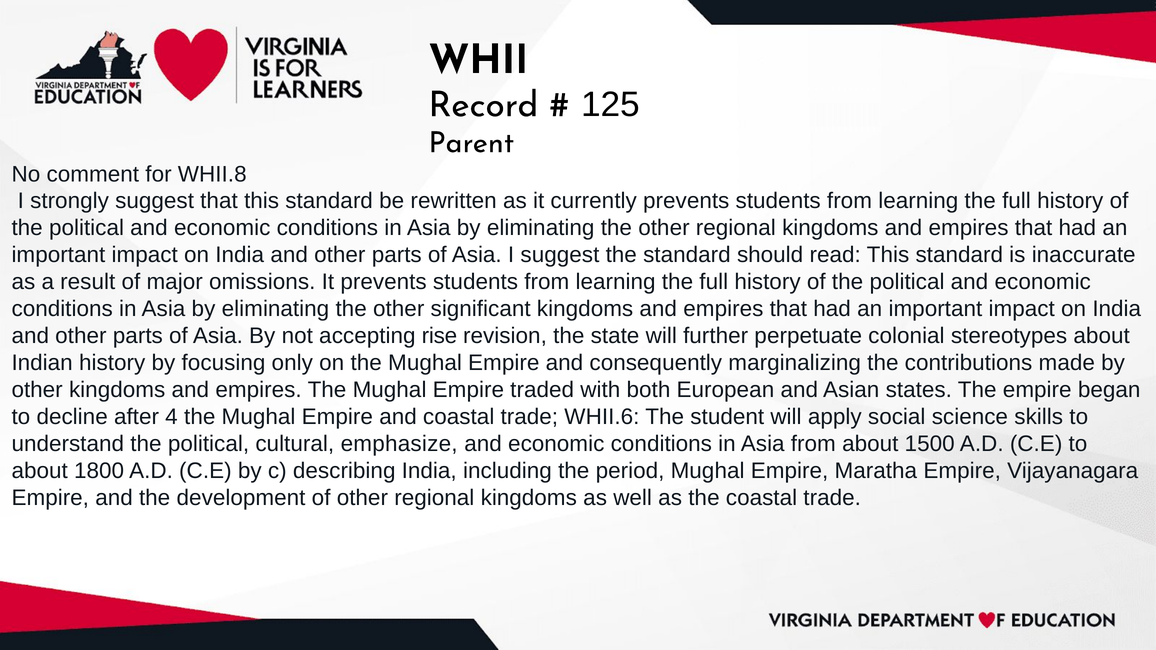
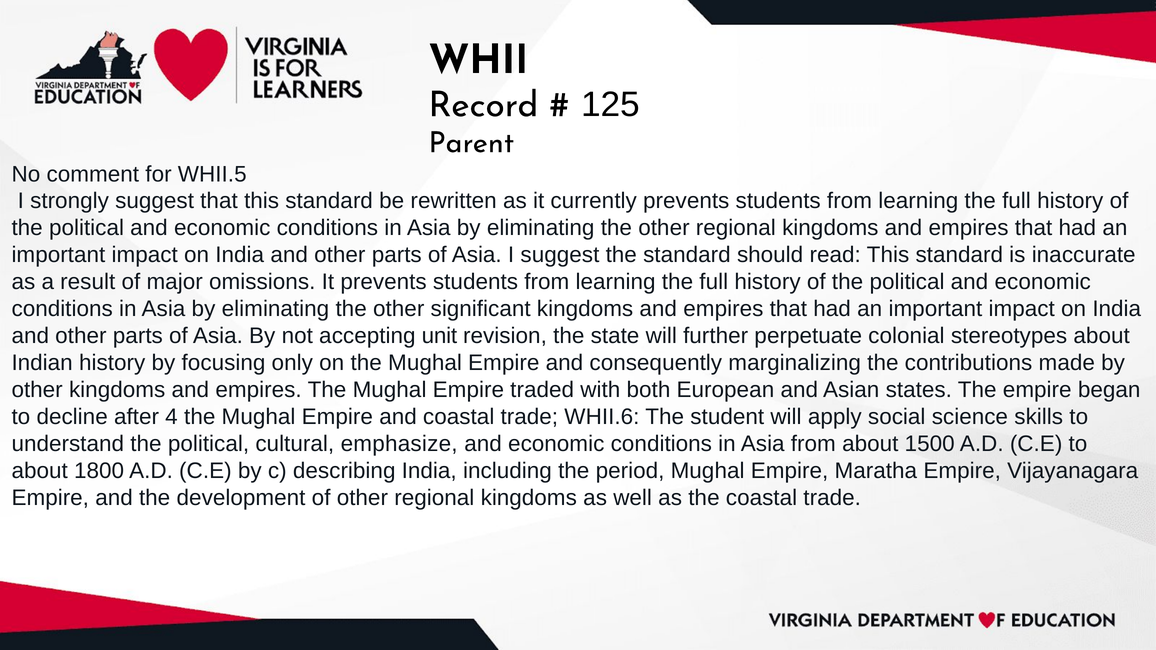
WHII.8: WHII.8 -> WHII.5
rise: rise -> unit
